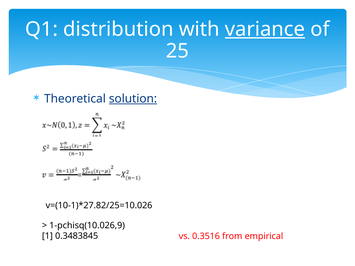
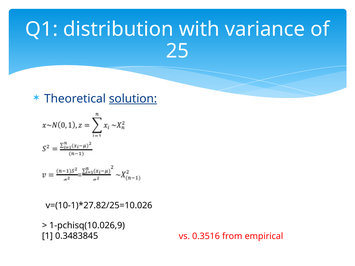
variance underline: present -> none
